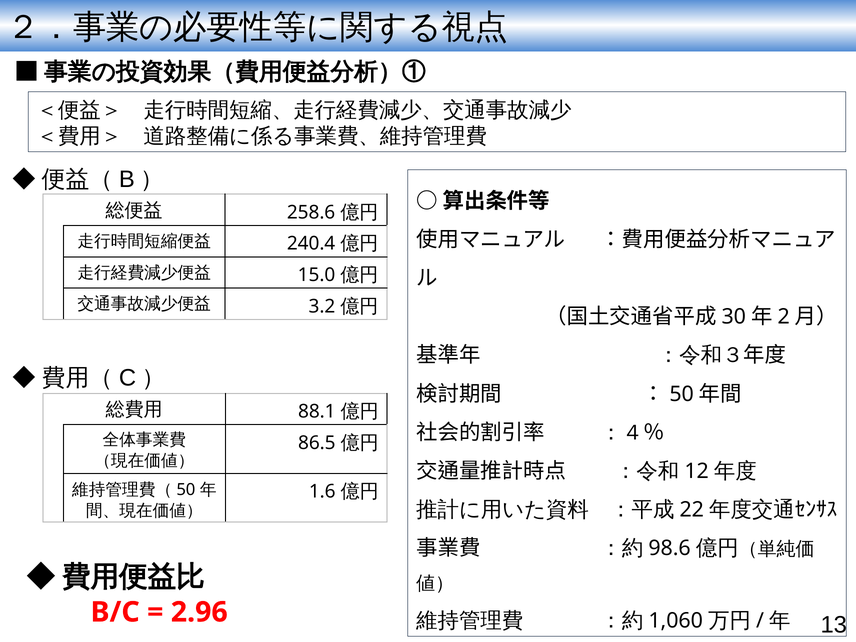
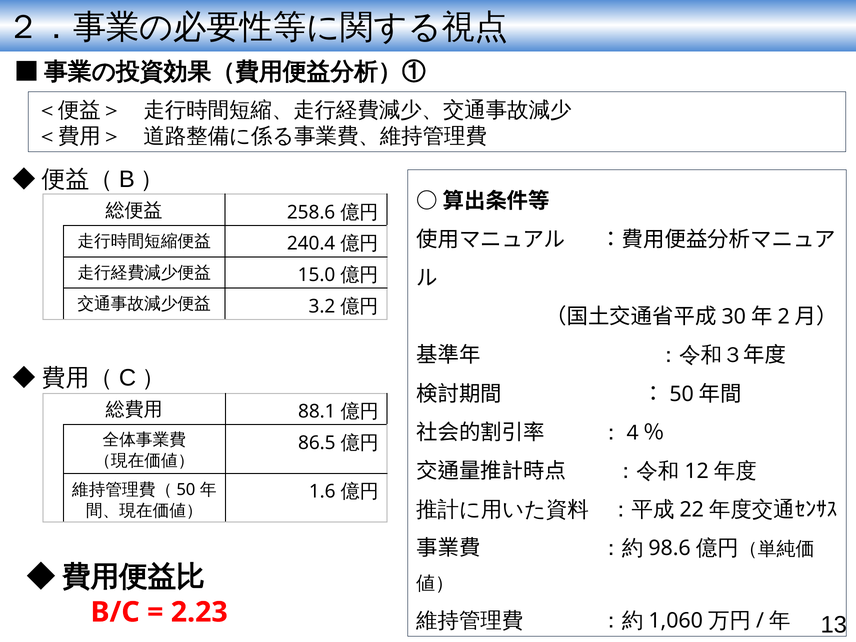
2.96: 2.96 -> 2.23
